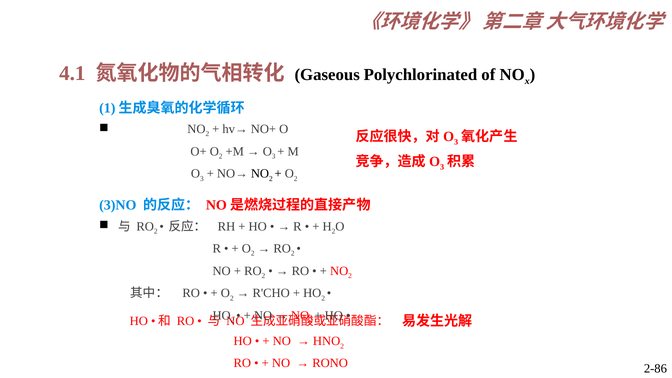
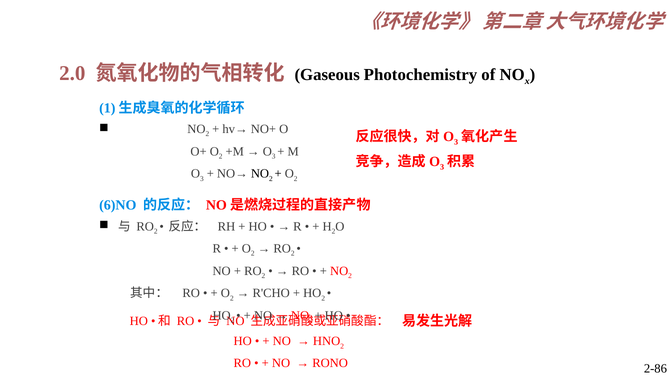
4.1: 4.1 -> 2.0
Polychlorinated: Polychlorinated -> Photochemistry
3)NO: 3)NO -> 6)NO
